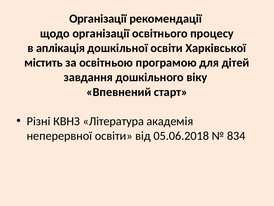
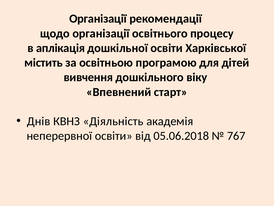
завдання: завдання -> вивчення
Різні: Різні -> Днів
Література: Література -> Діяльність
834: 834 -> 767
